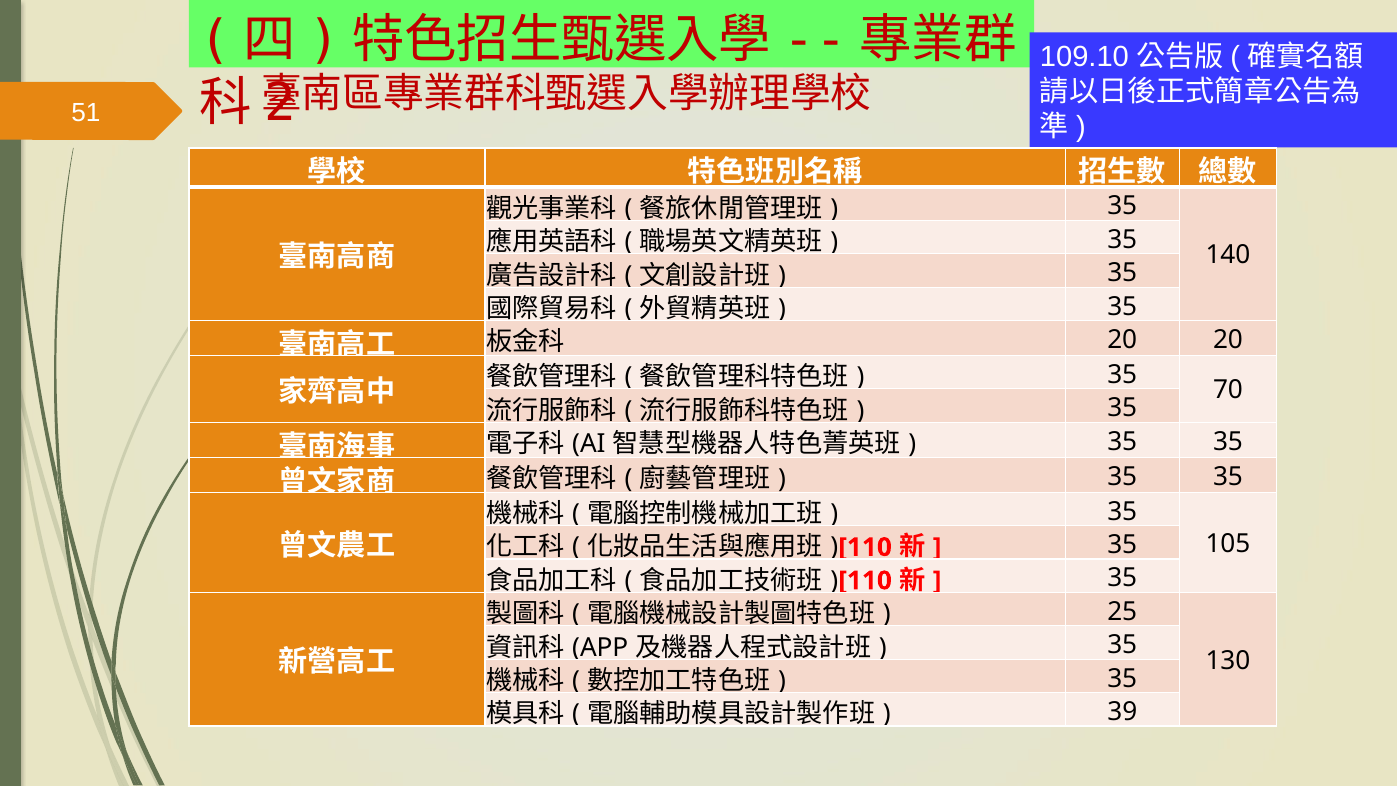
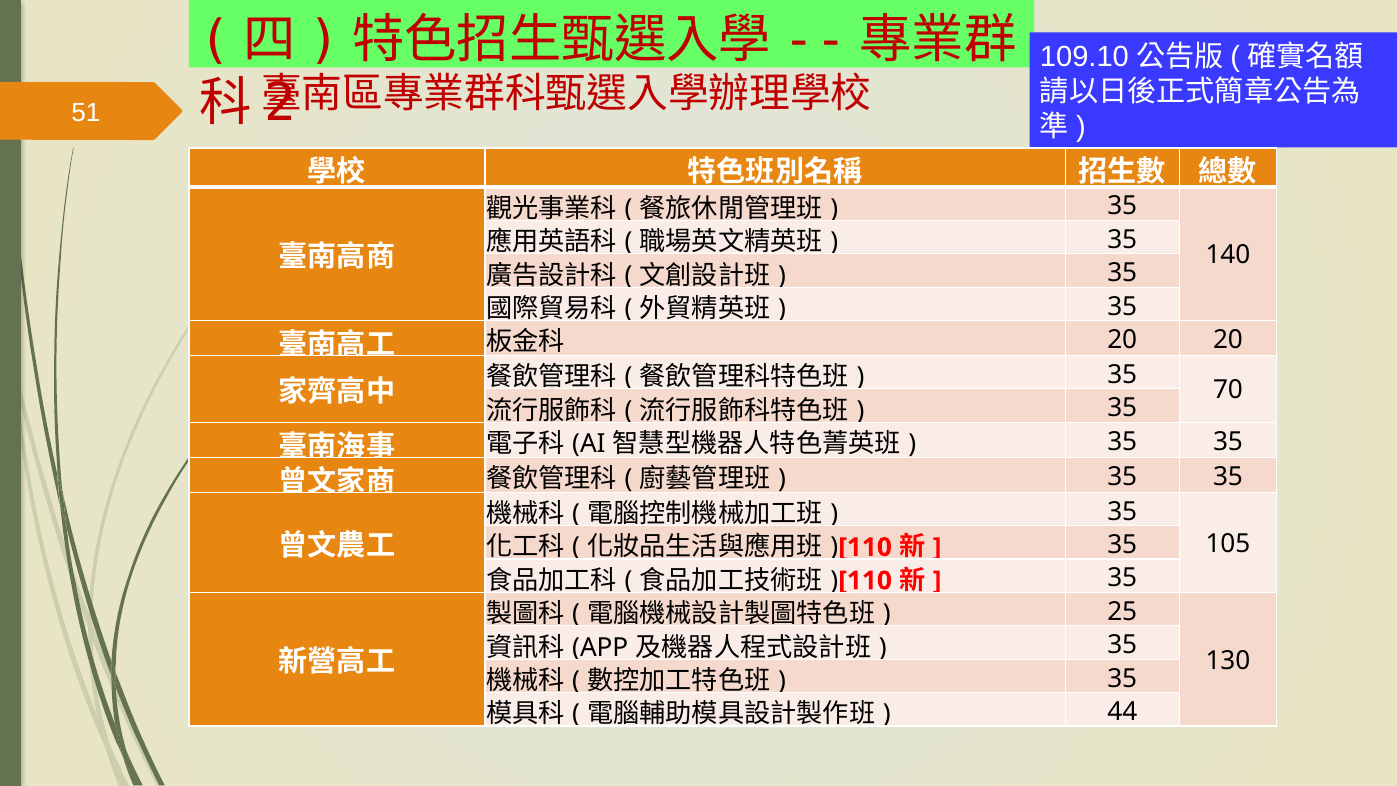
39: 39 -> 44
